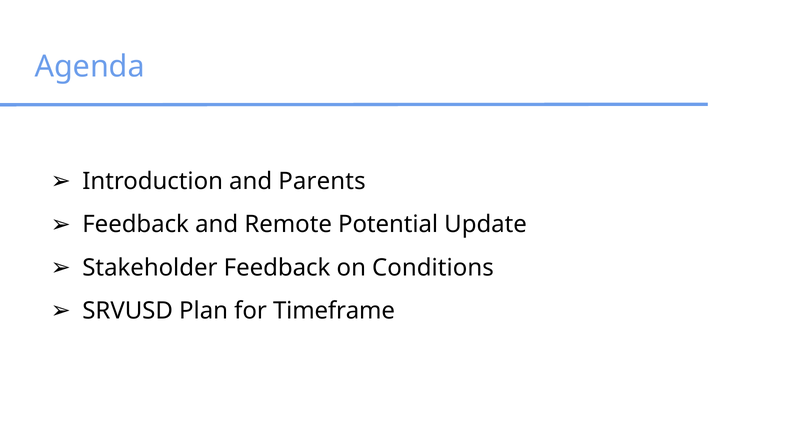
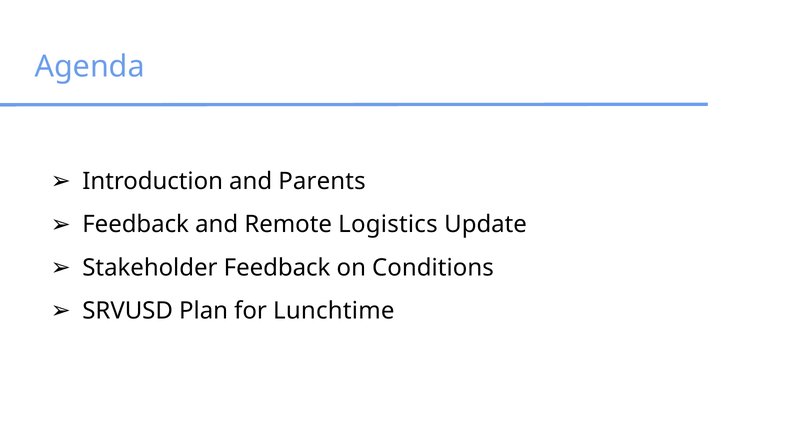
Potential: Potential -> Logistics
Timeframe: Timeframe -> Lunchtime
